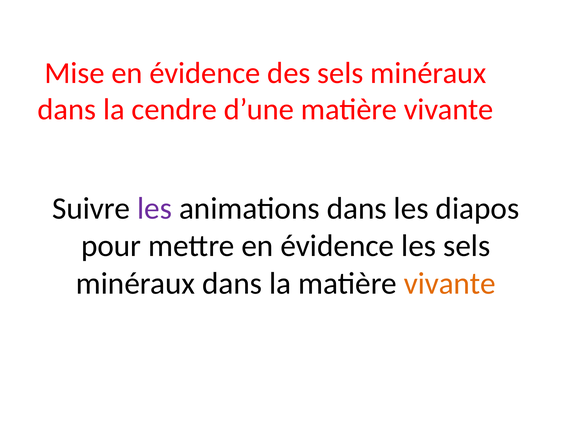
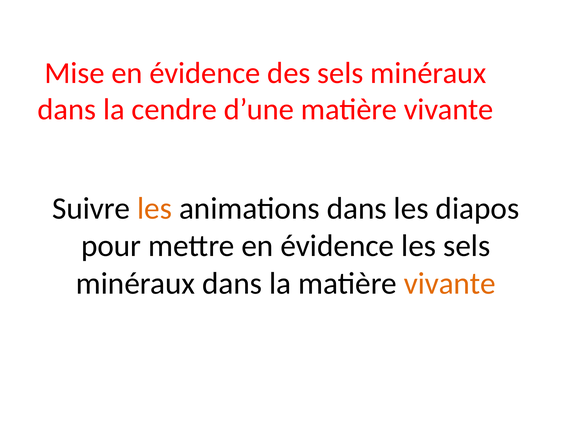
les at (155, 208) colour: purple -> orange
